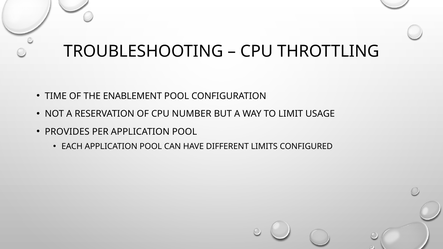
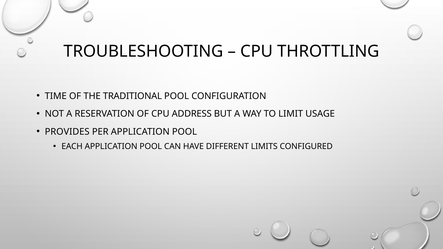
ENABLEMENT: ENABLEMENT -> TRADITIONAL
NUMBER: NUMBER -> ADDRESS
